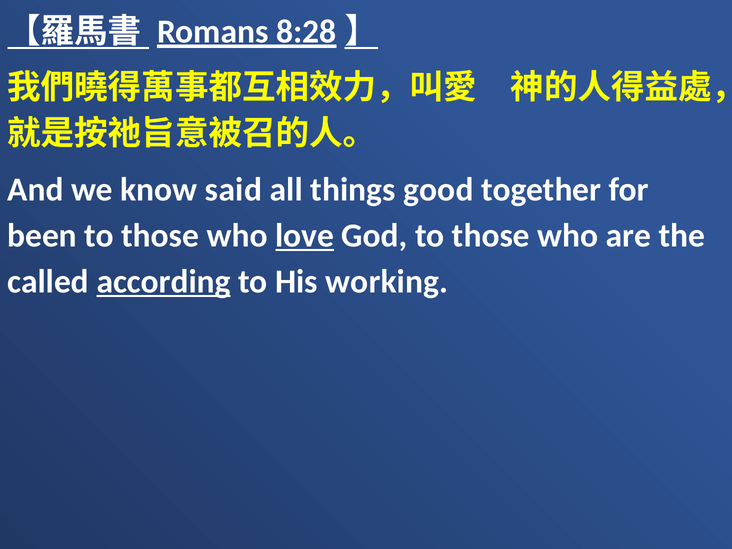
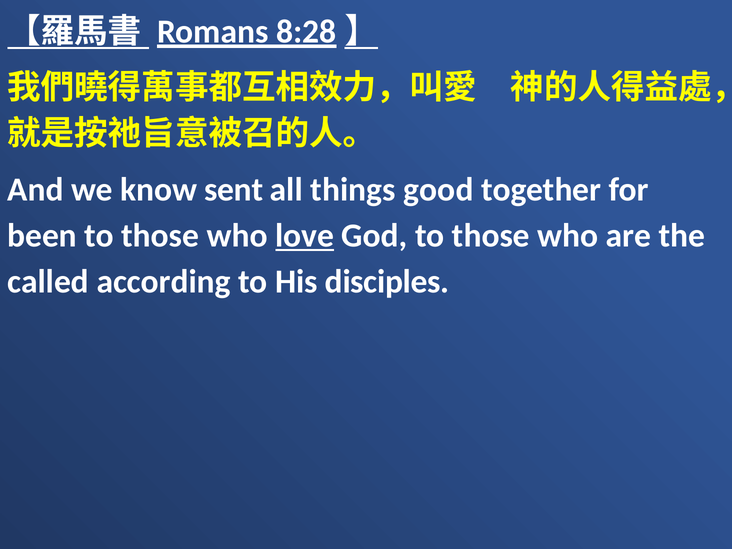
said: said -> sent
according underline: present -> none
working: working -> disciples
